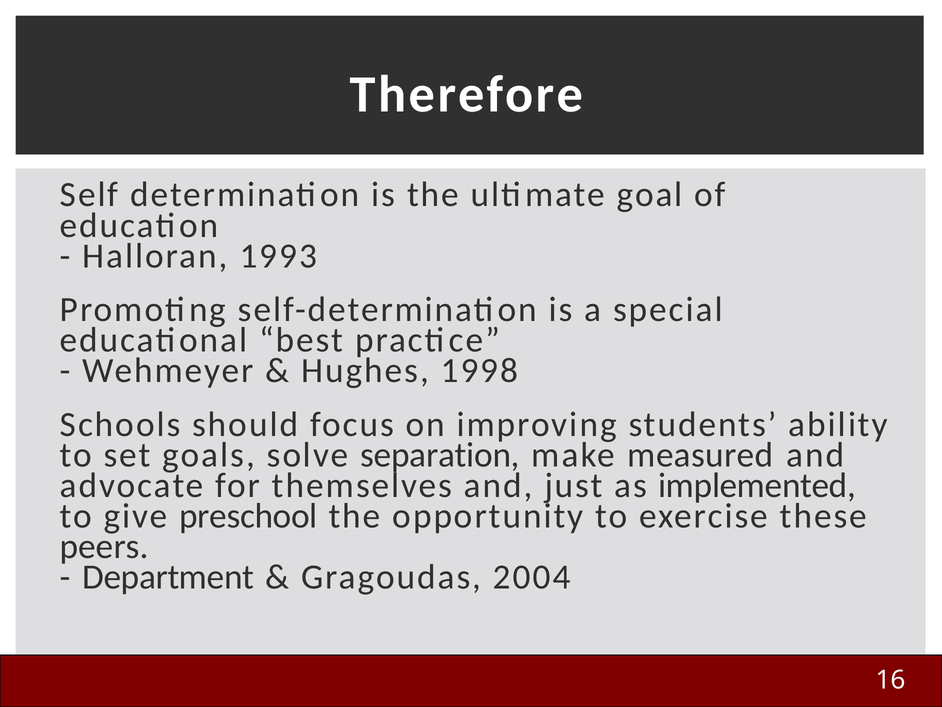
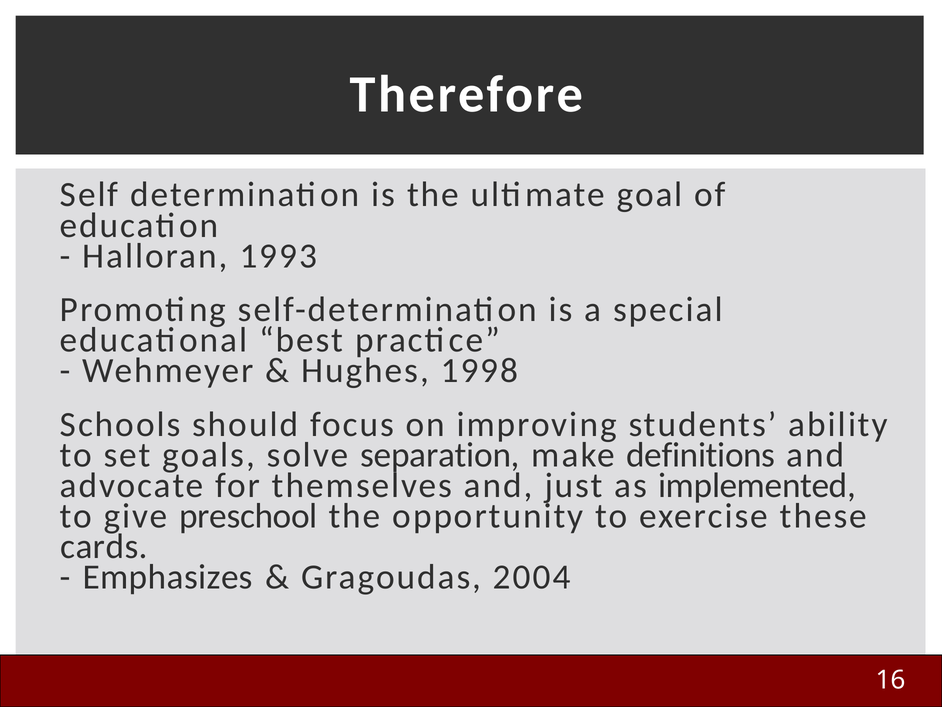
measured: measured -> definitions
peers: peers -> cards
Department: Department -> Emphasizes
